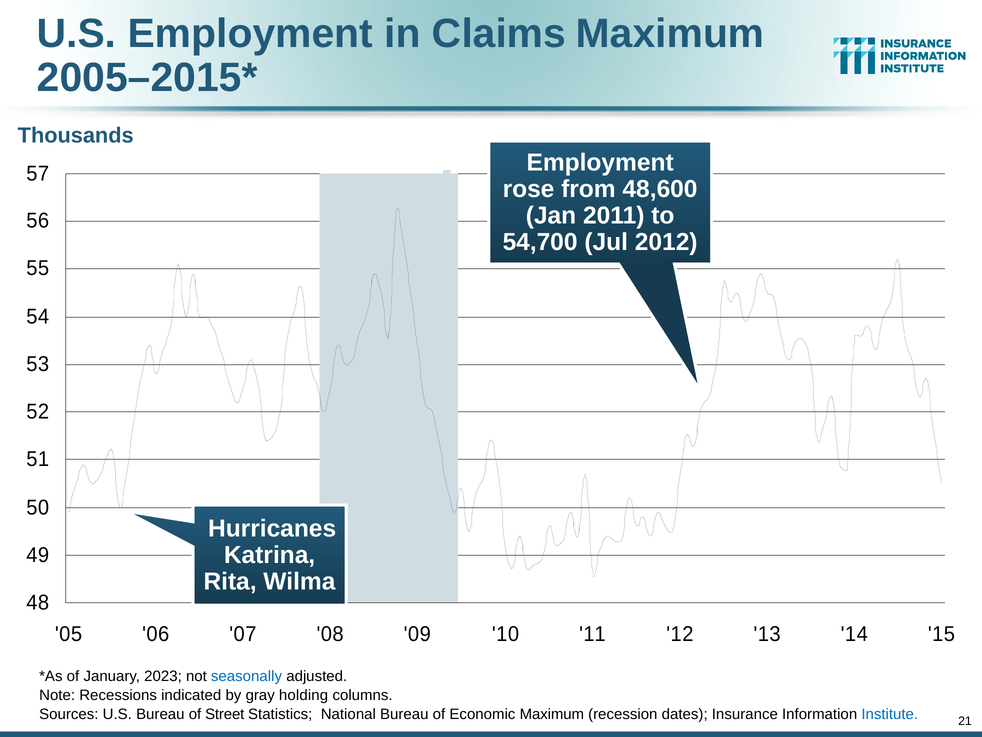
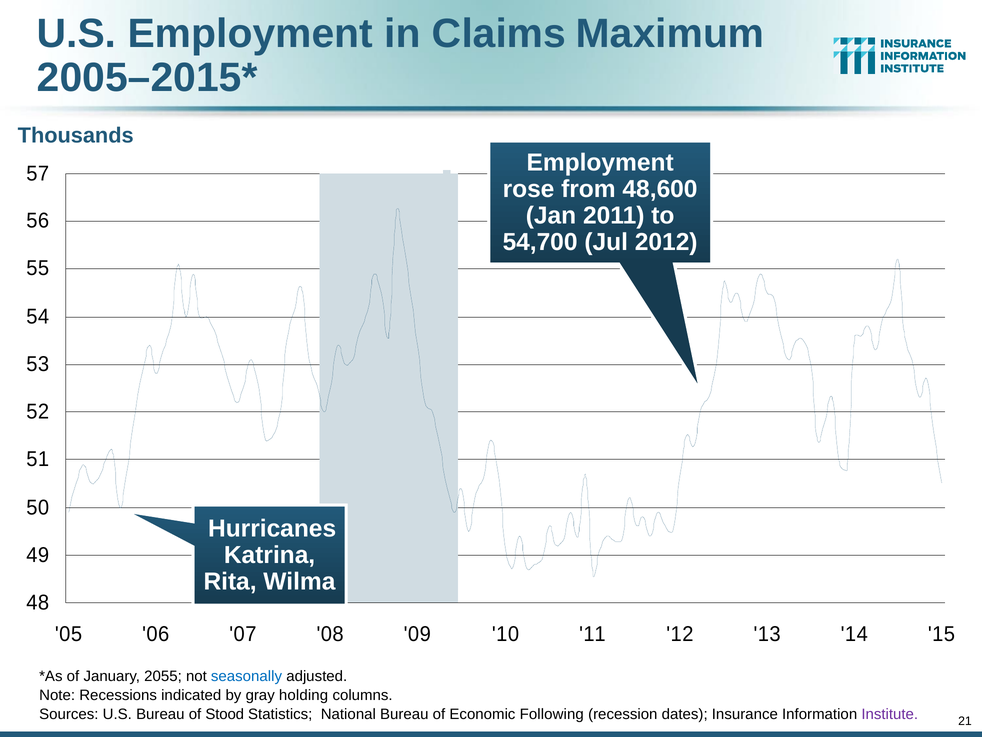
2023: 2023 -> 2055
Street: Street -> Stood
Economic Maximum: Maximum -> Following
Institute colour: blue -> purple
